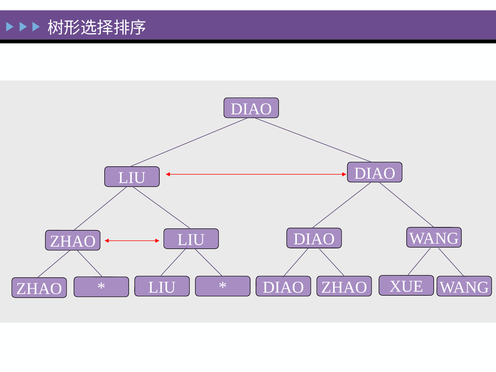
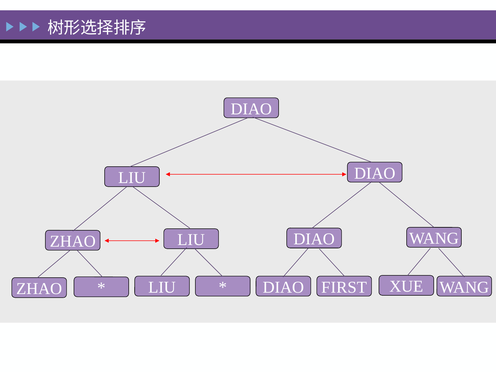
ZHAO at (344, 287): ZHAO -> FIRST
